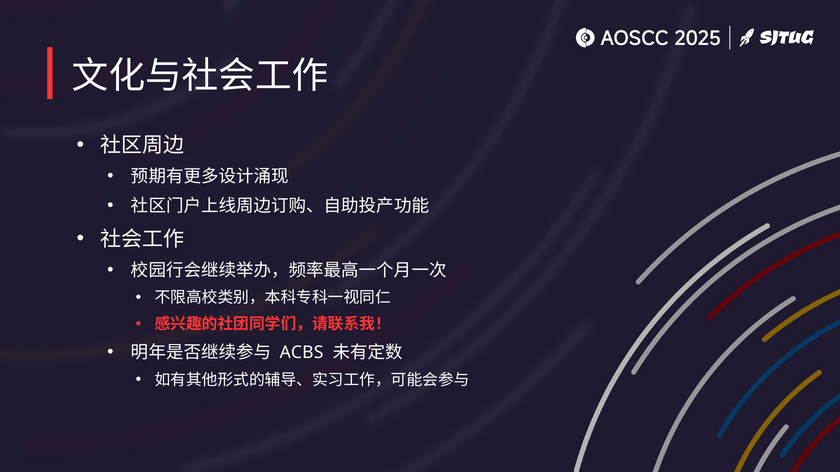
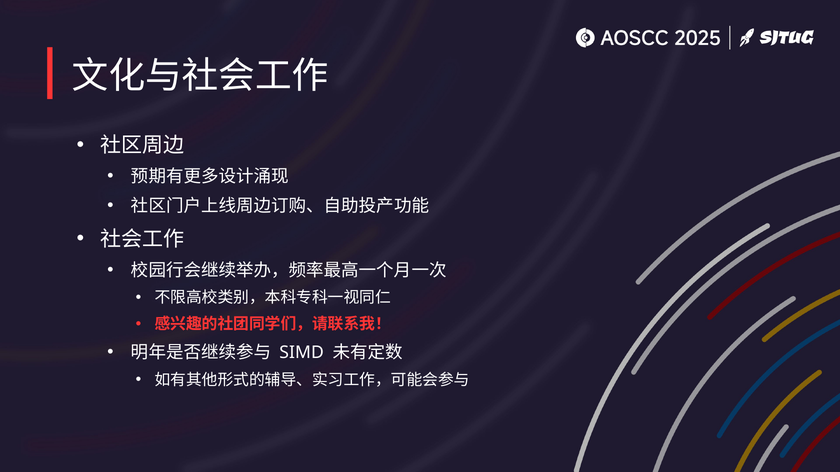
ACBS: ACBS -> SIMD
